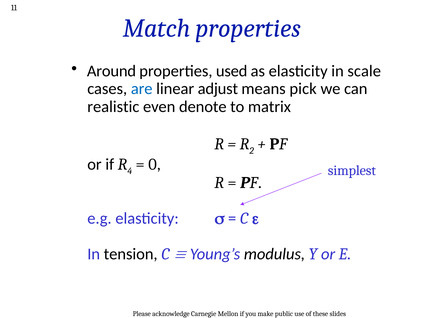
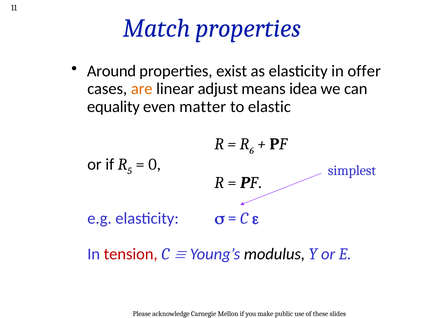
used: used -> exist
scale: scale -> offer
are colour: blue -> orange
pick: pick -> idea
realistic: realistic -> equality
denote: denote -> matter
matrix: matrix -> elastic
2: 2 -> 6
4: 4 -> 5
tension colour: black -> red
